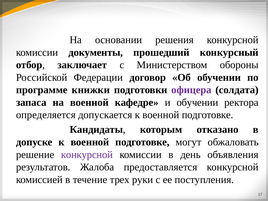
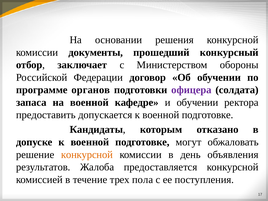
книжки: книжки -> органов
определяется: определяется -> предоставить
конкурсной at (87, 155) colour: purple -> orange
руки: руки -> пола
